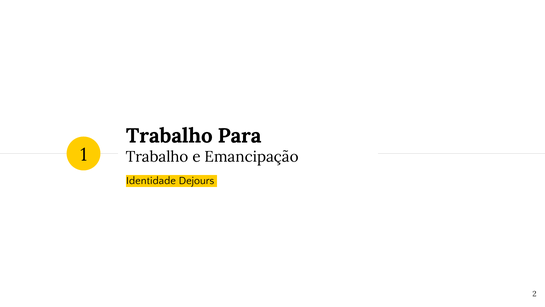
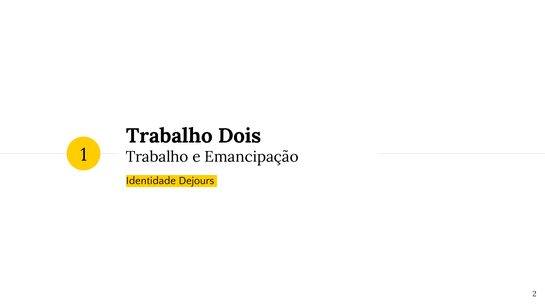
Para: Para -> Dois
